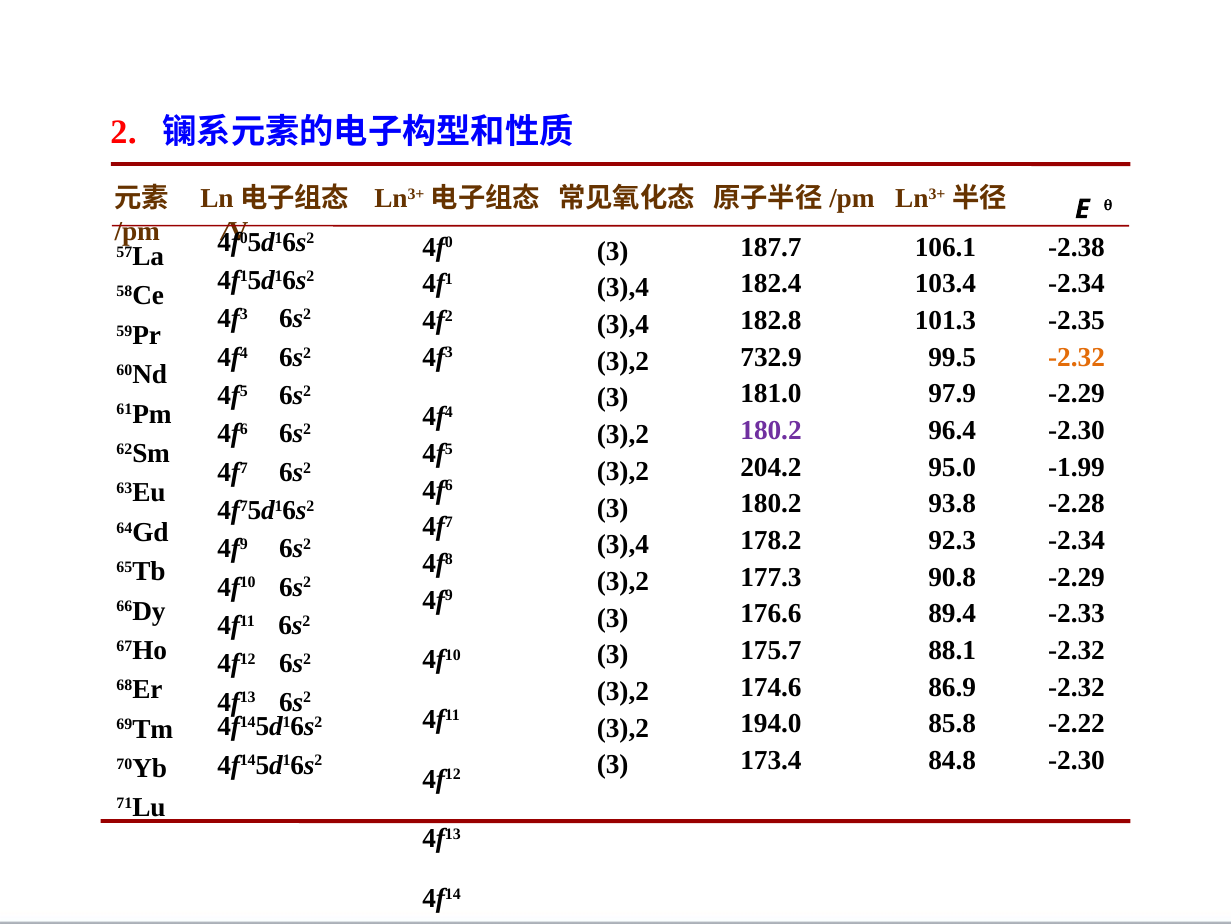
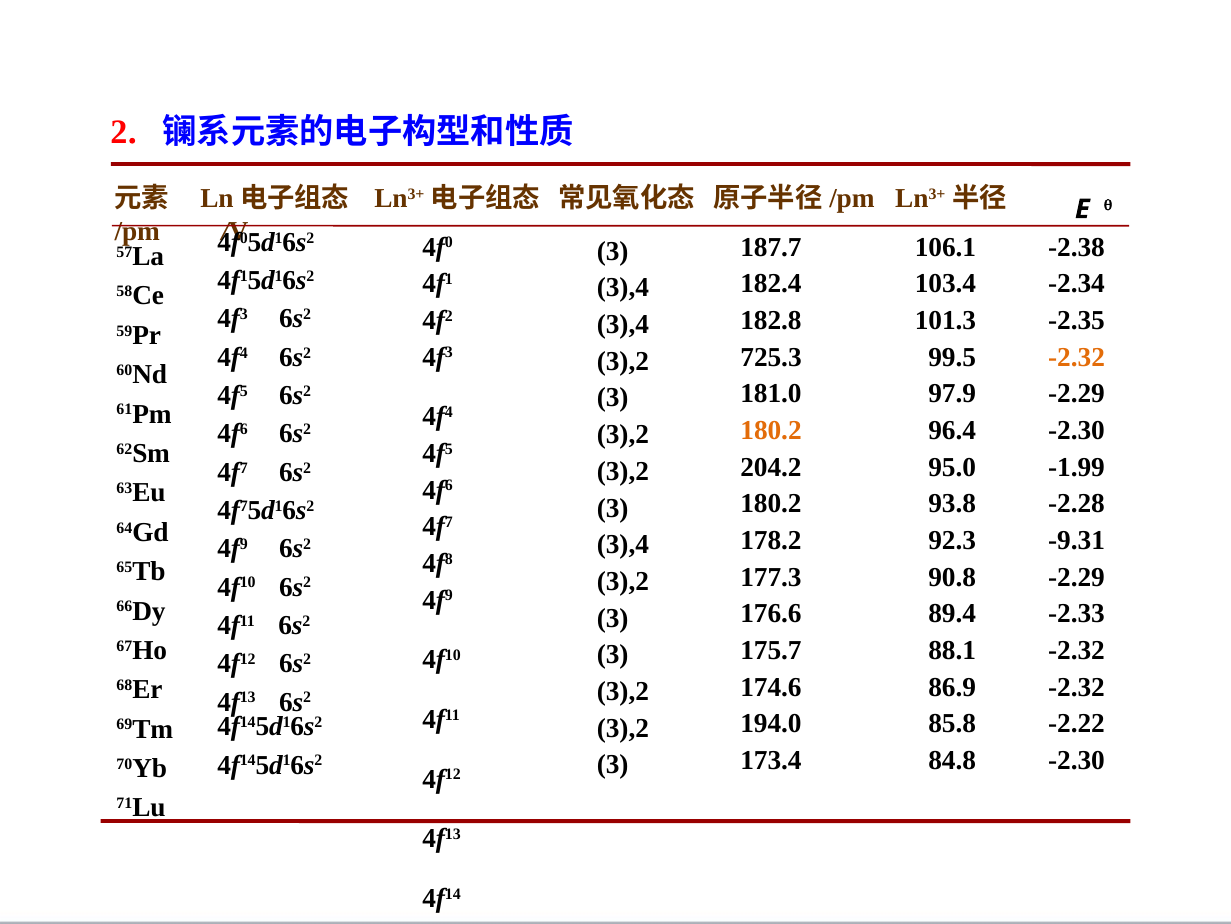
732.9: 732.9 -> 725.3
180.2 at (771, 430) colour: purple -> orange
-2.34 at (1077, 540): -2.34 -> -9.31
